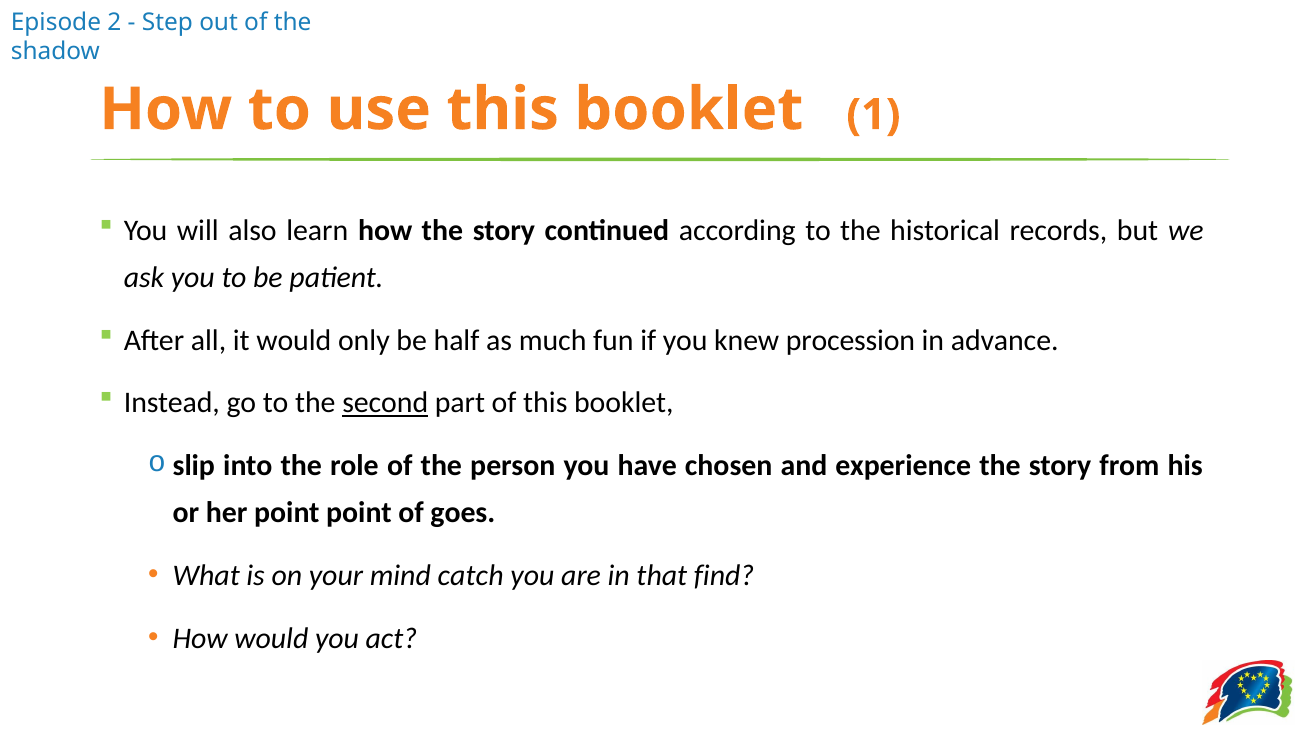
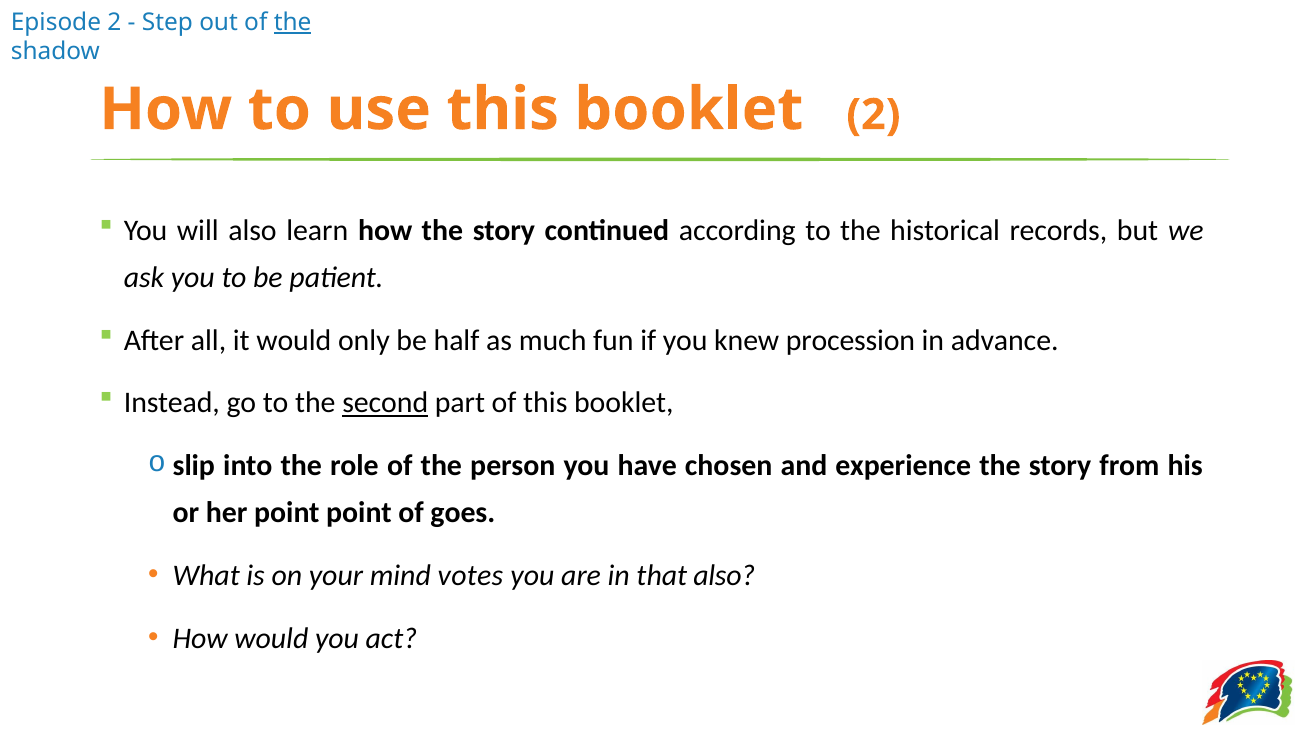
the at (293, 22) underline: none -> present
booklet 1: 1 -> 2
catch: catch -> votes
that find: find -> also
